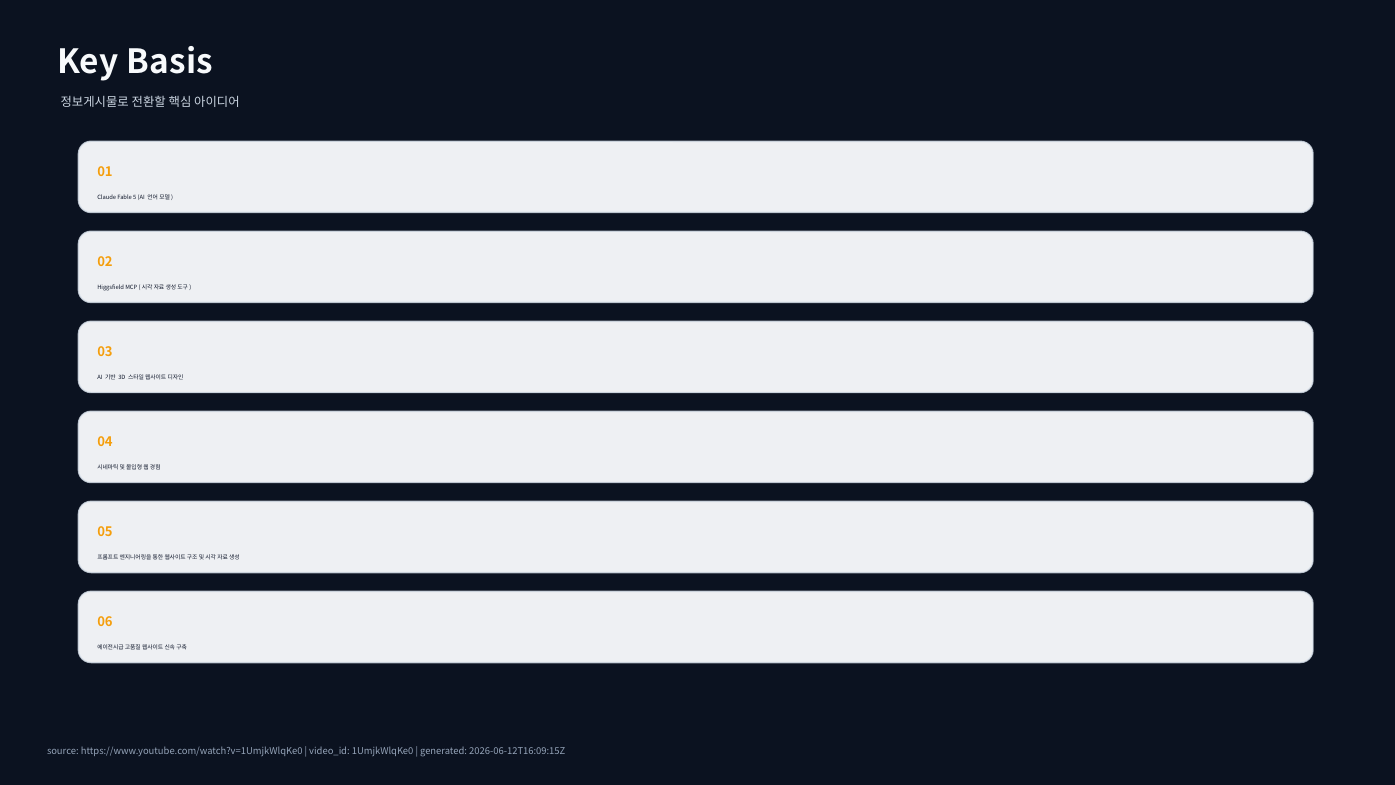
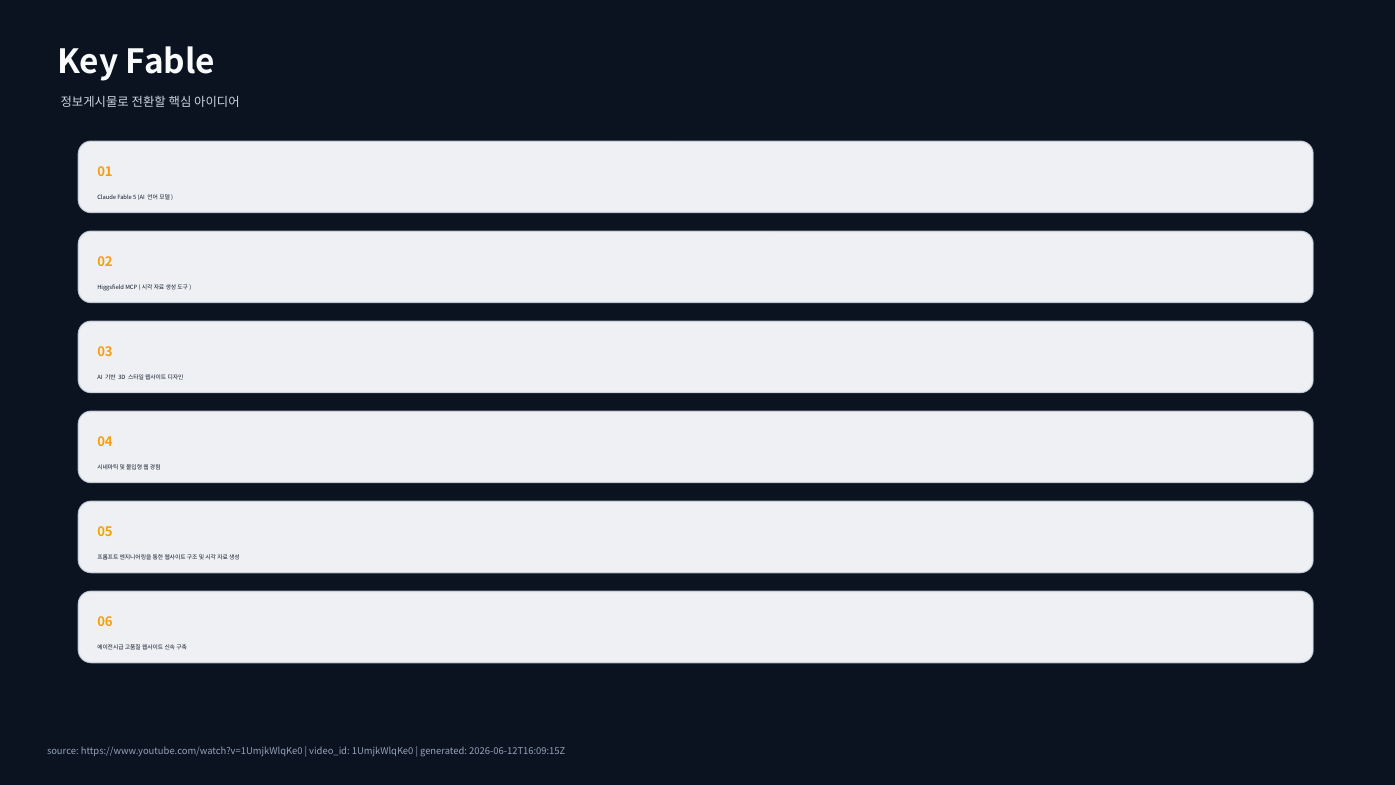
Key Basis: Basis -> Fable
